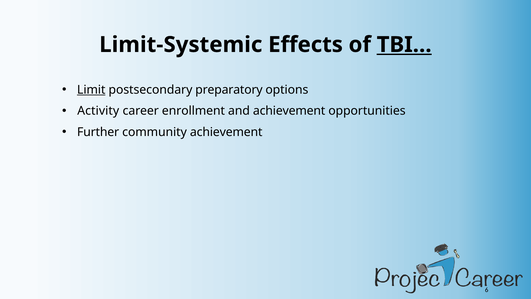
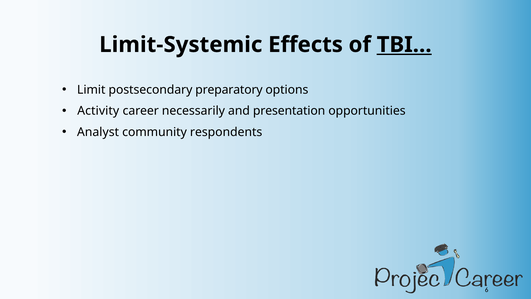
Limit underline: present -> none
enrollment: enrollment -> necessarily
and achievement: achievement -> presentation
Further: Further -> Analyst
community achievement: achievement -> respondents
